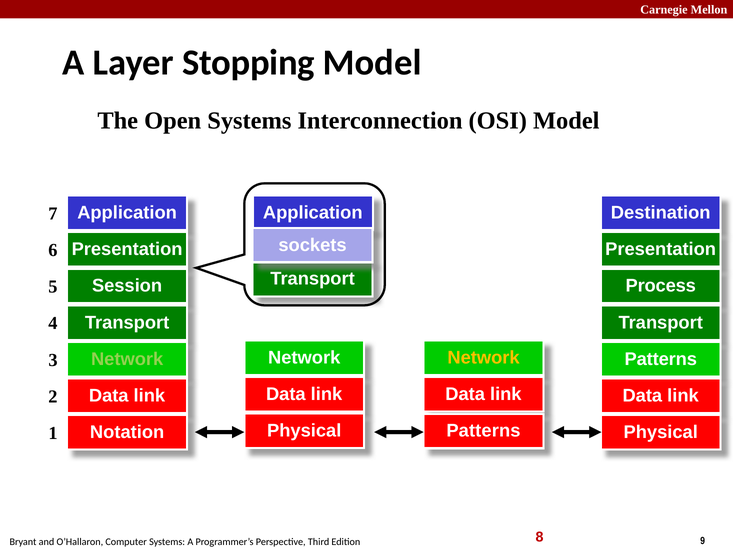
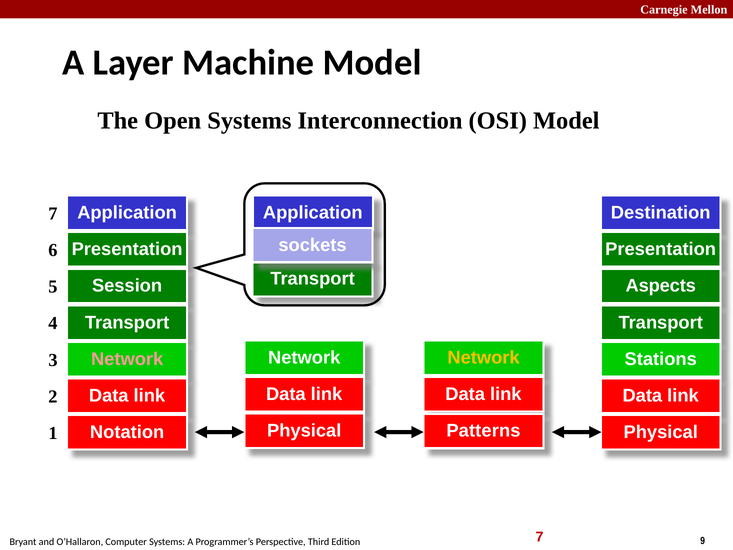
Stopping: Stopping -> Machine
Process: Process -> Aspects
Network at (127, 359) colour: light green -> pink
Patterns at (661, 359): Patterns -> Stations
8 at (540, 537): 8 -> 7
